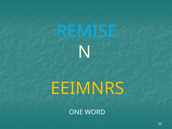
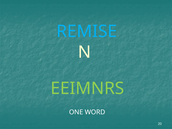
EEIMNRS colour: yellow -> light green
